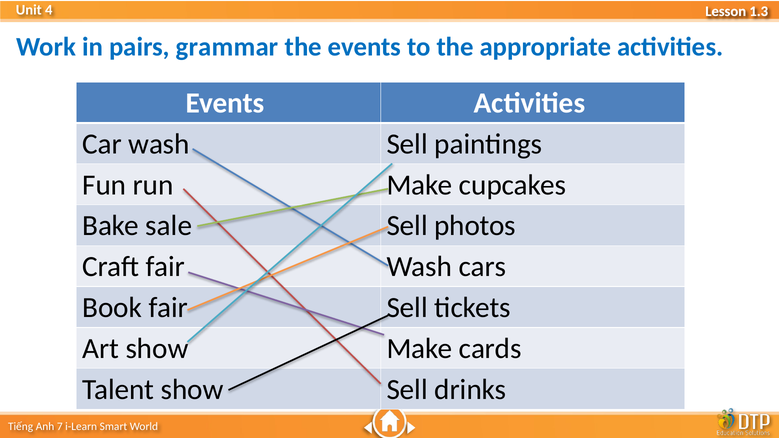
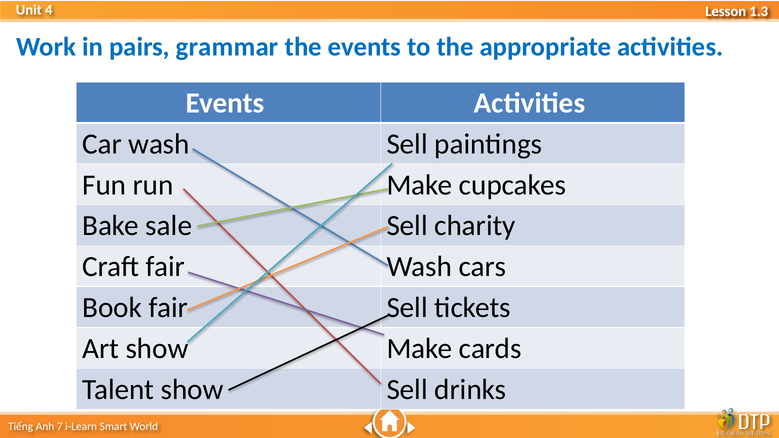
photos: photos -> charity
